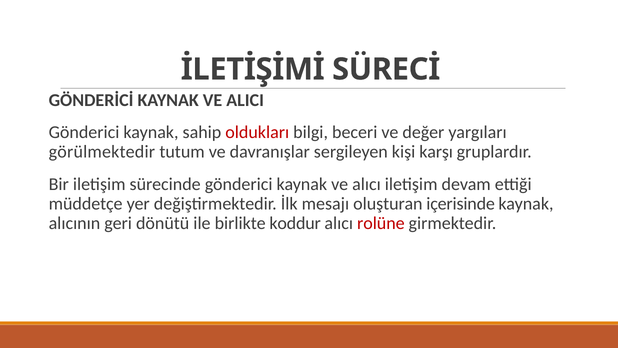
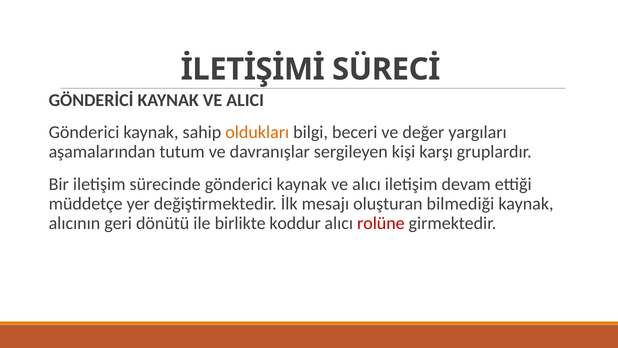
oldukları colour: red -> orange
görülmektedir: görülmektedir -> aşamalarından
içerisinde: içerisinde -> bilmediği
